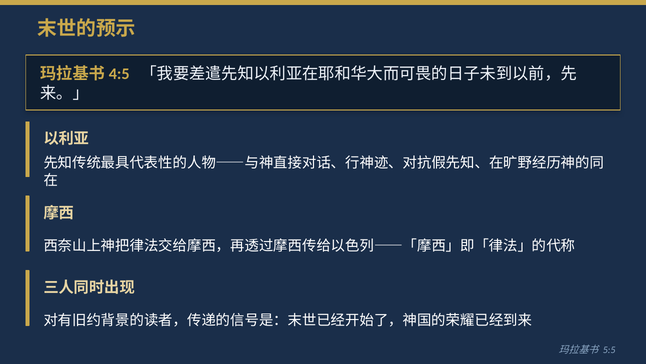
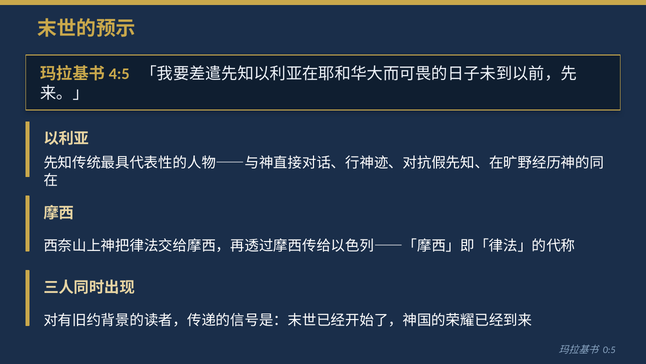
5:5: 5:5 -> 0:5
